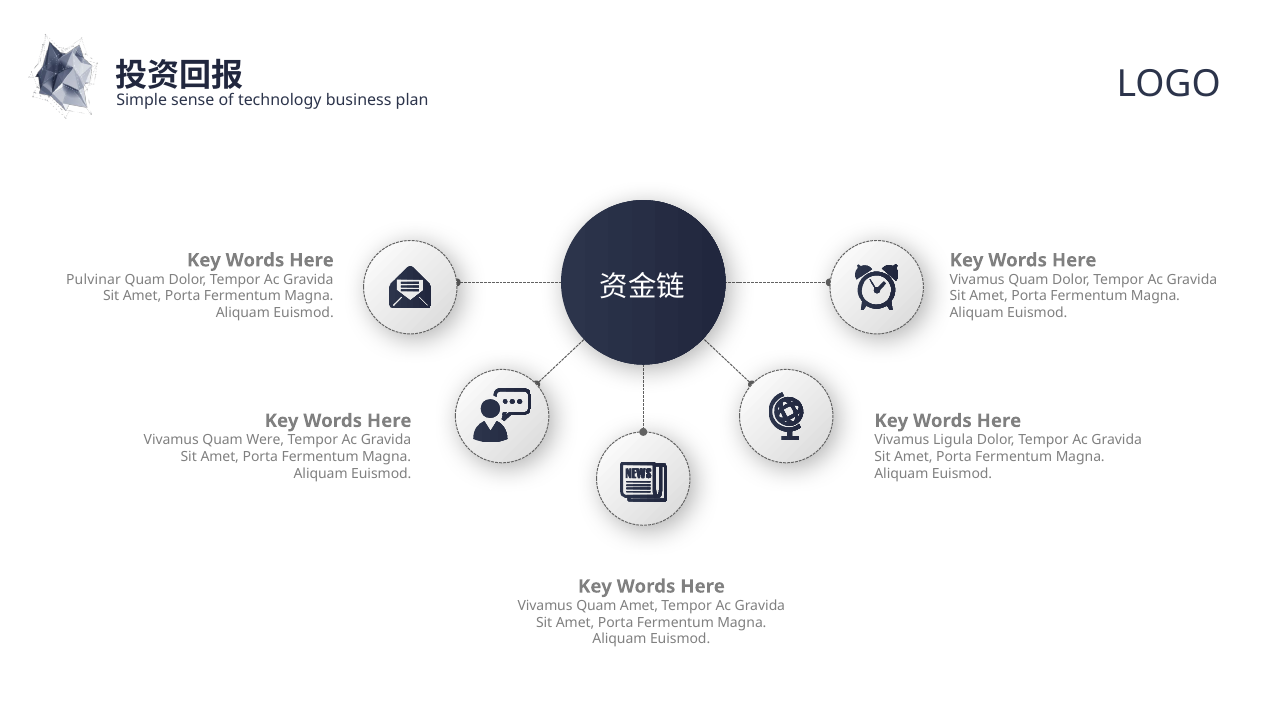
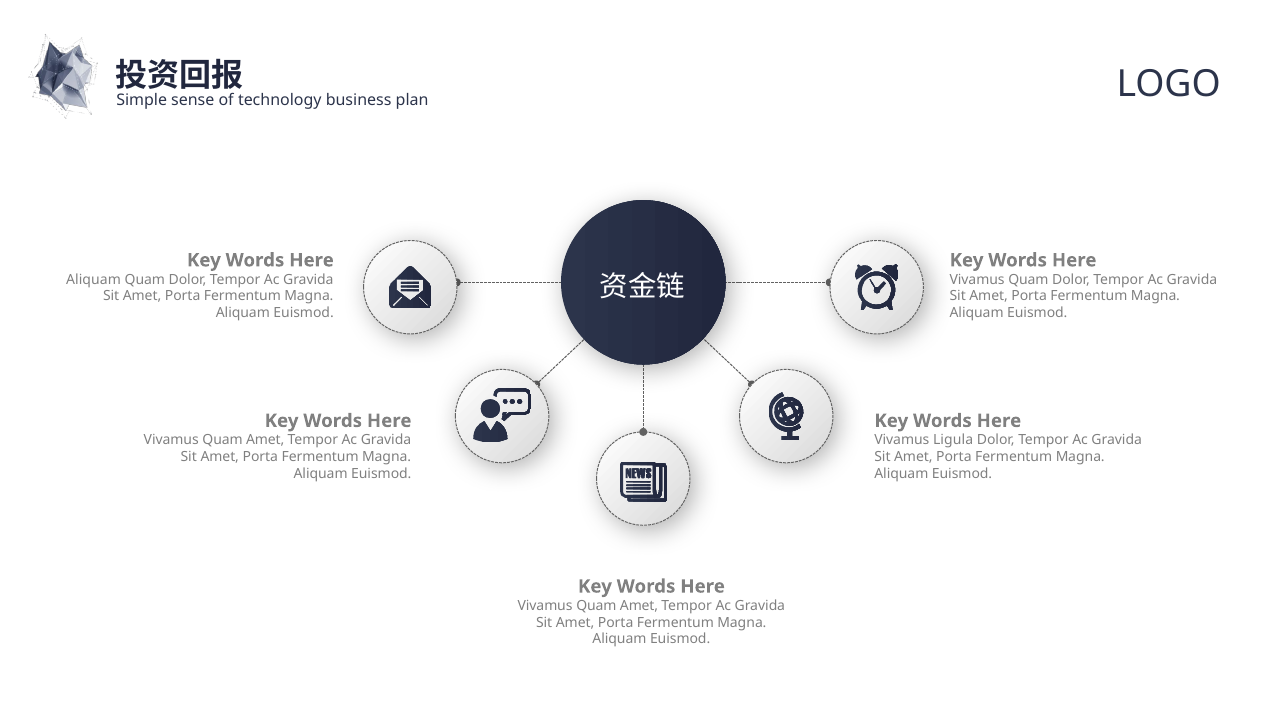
Pulvinar at (93, 280): Pulvinar -> Aliquam
Were at (265, 440): Were -> Amet
